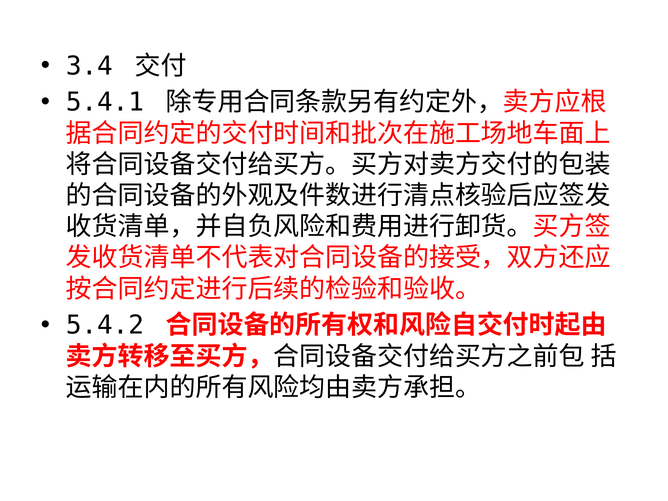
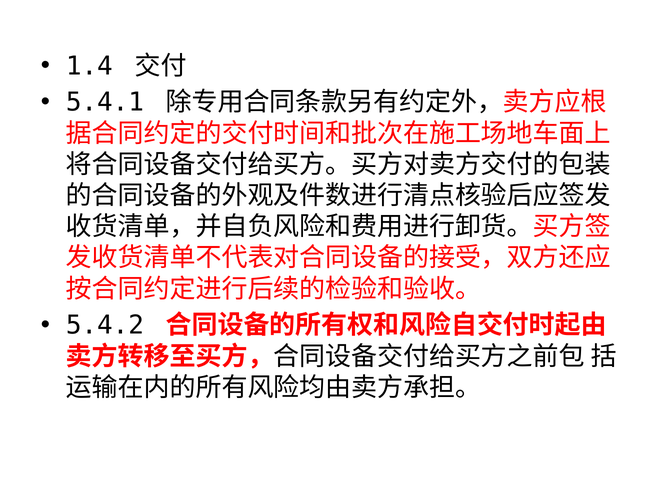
3.4: 3.4 -> 1.4
